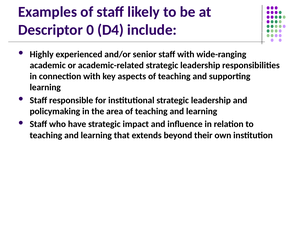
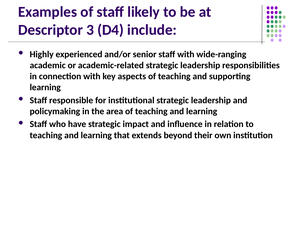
0: 0 -> 3
